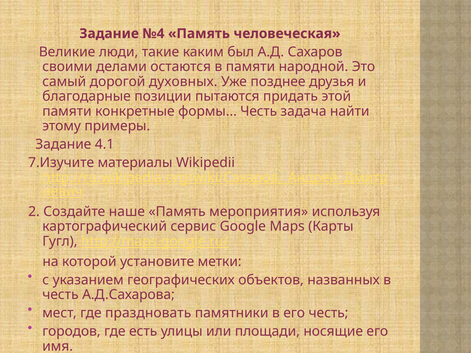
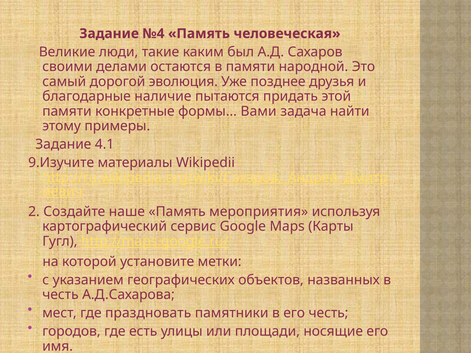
духовных: духовных -> эволюция
позиции: позиции -> наличие
формы Честь: Честь -> Вами
7.Изучите: 7.Изучите -> 9.Изучите
